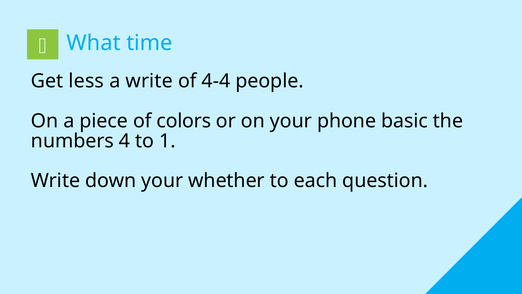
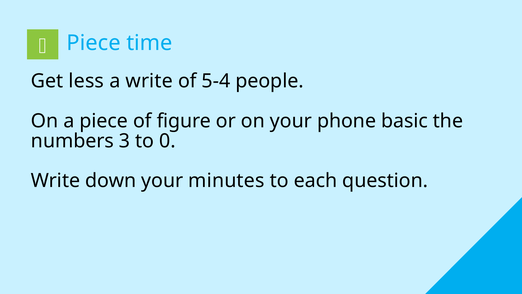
What at (94, 43): What -> Piece
4-4: 4-4 -> 5-4
colors: colors -> figure
4: 4 -> 3
1: 1 -> 0
whether: whether -> minutes
